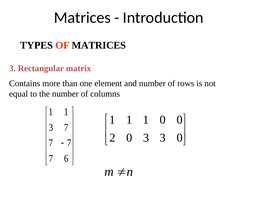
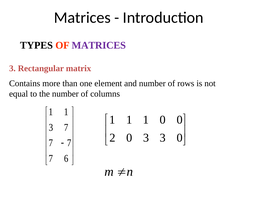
MATRICES at (99, 45) colour: black -> purple
